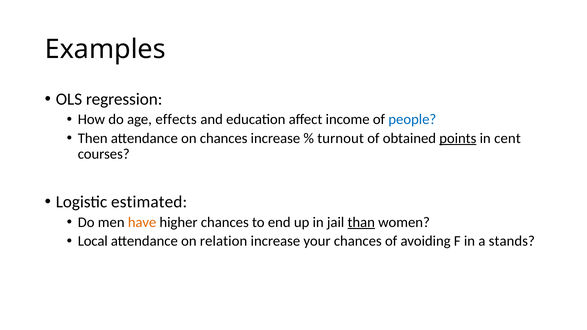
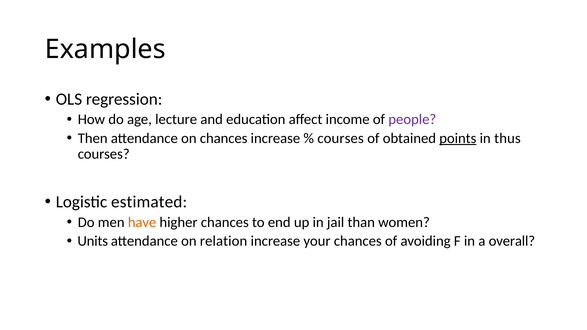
effects: effects -> lecture
people colour: blue -> purple
turnout at (341, 138): turnout -> courses
cent: cent -> thus
than underline: present -> none
Local: Local -> Units
stands: stands -> overall
